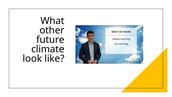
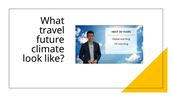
other: other -> travel
